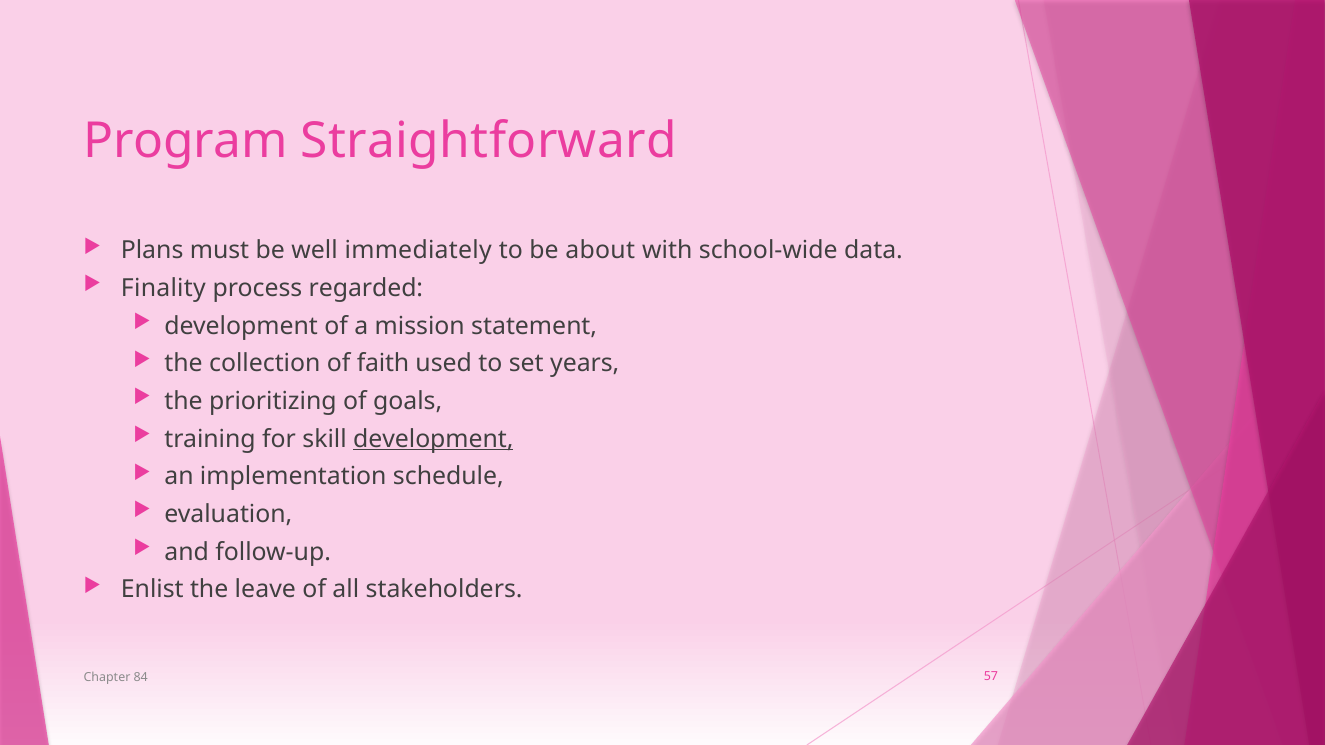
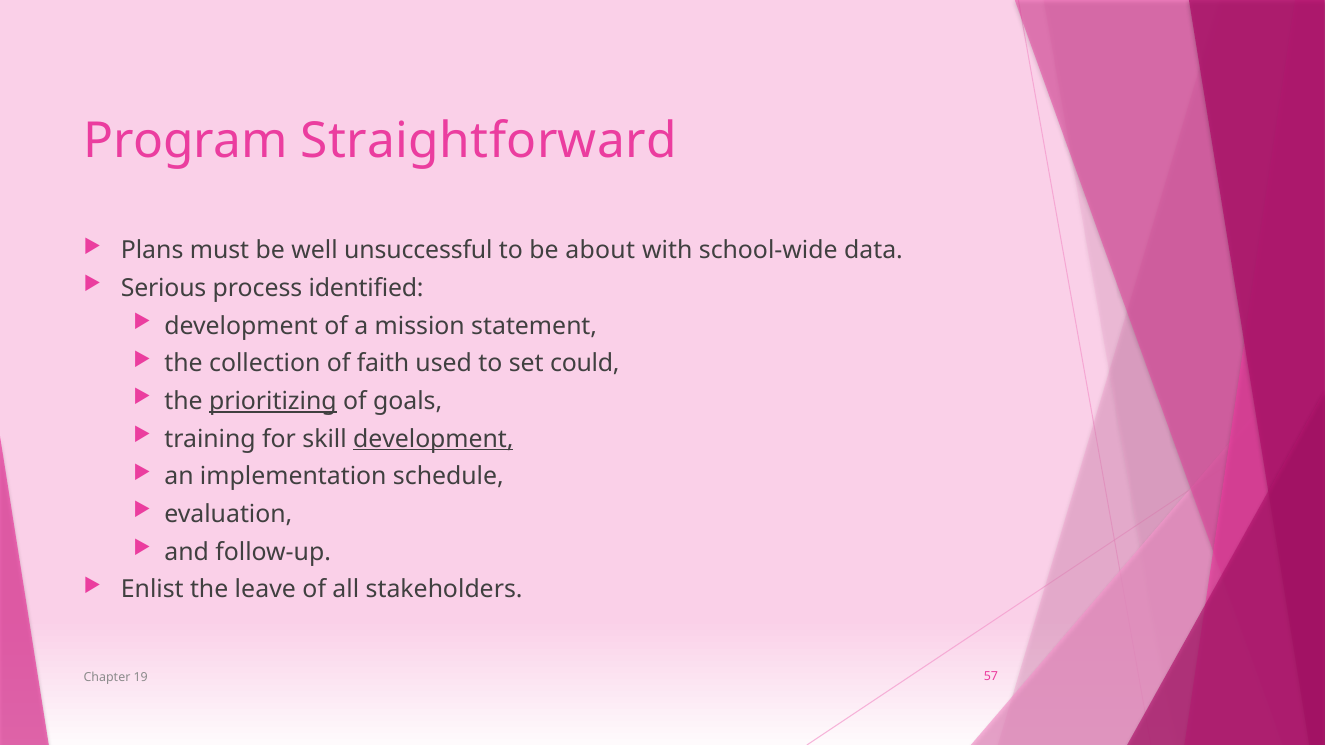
immediately: immediately -> unsuccessful
Finality: Finality -> Serious
regarded: regarded -> identified
years: years -> could
prioritizing underline: none -> present
84: 84 -> 19
